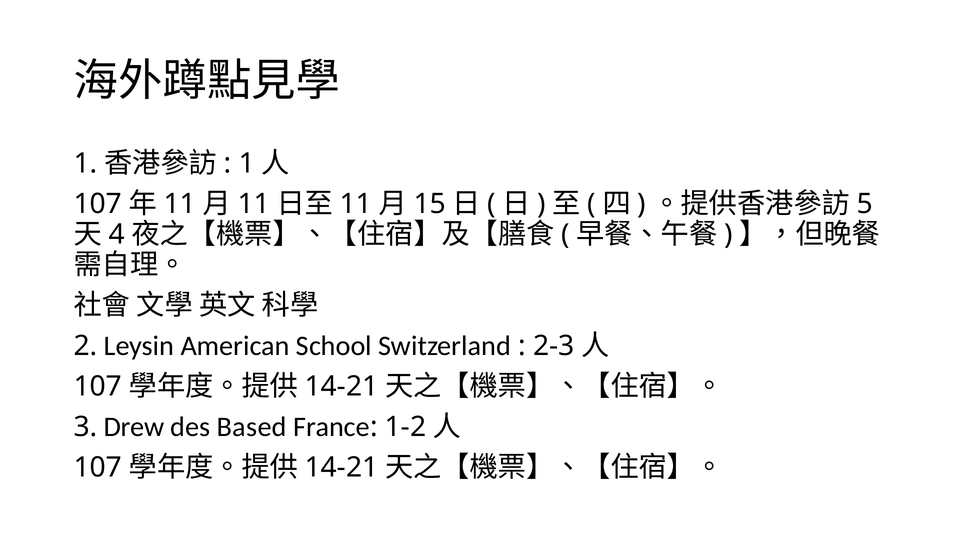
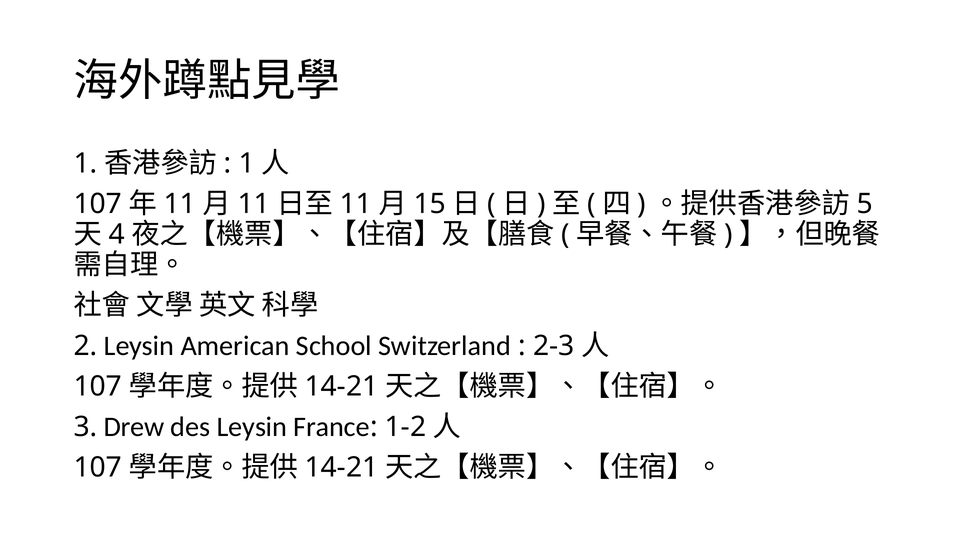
des Based: Based -> Leysin
